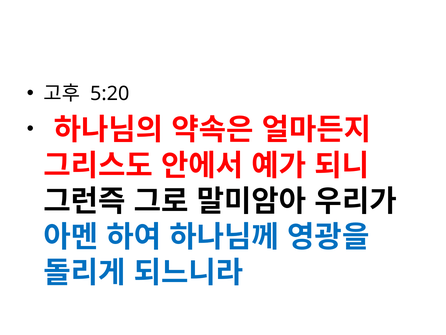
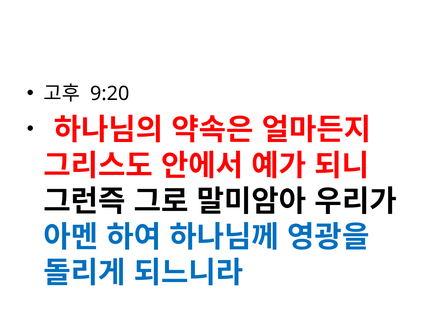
5:20: 5:20 -> 9:20
